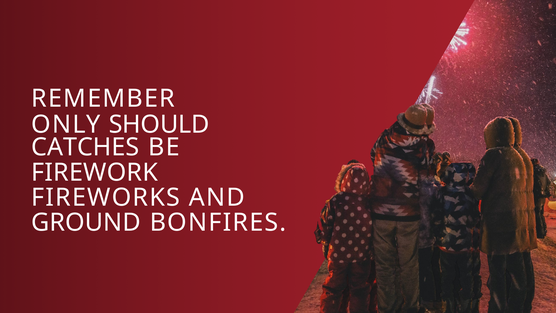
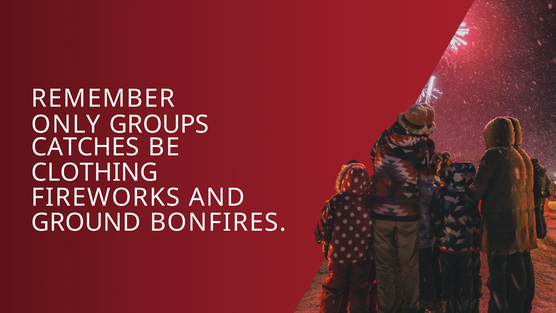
SHOULD: SHOULD -> GROUPS
FIREWORK: FIREWORK -> CLOTHING
